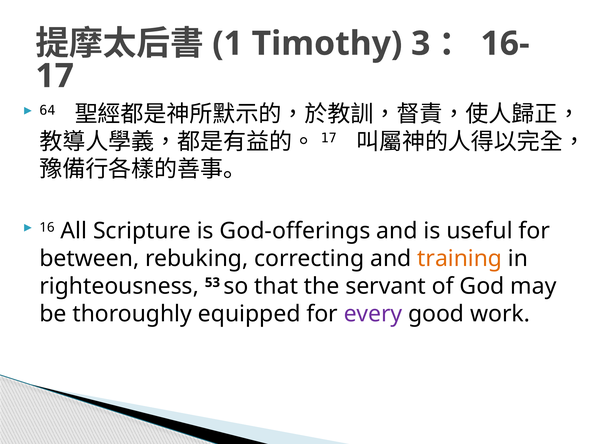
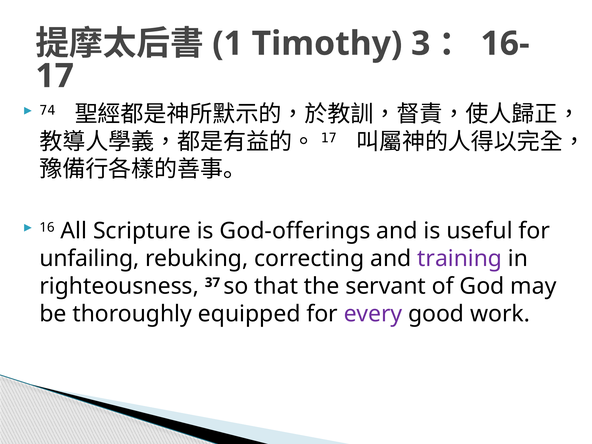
64: 64 -> 74
between: between -> unfailing
training colour: orange -> purple
53: 53 -> 37
